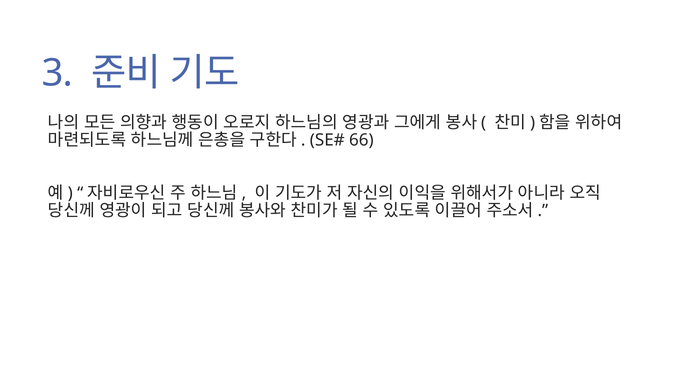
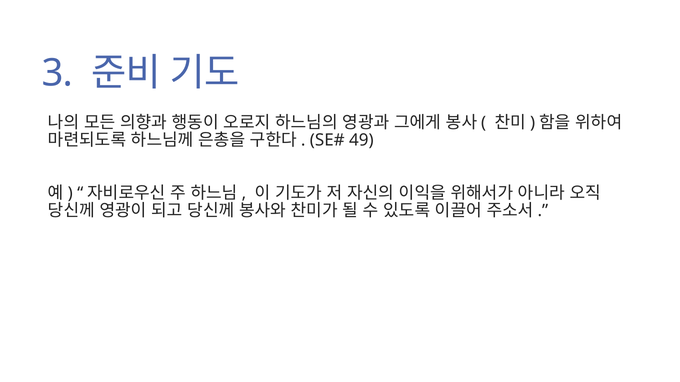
66: 66 -> 49
